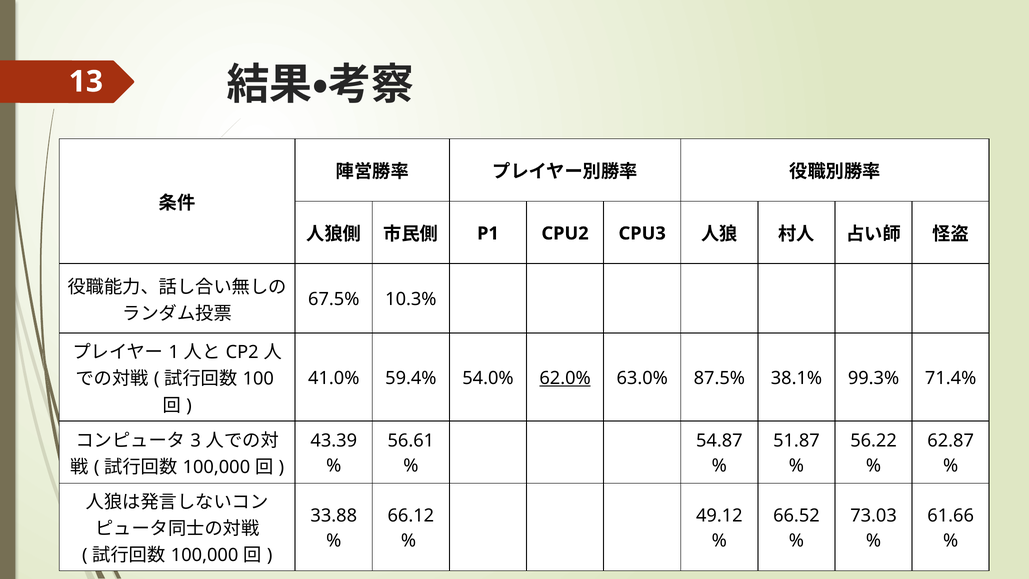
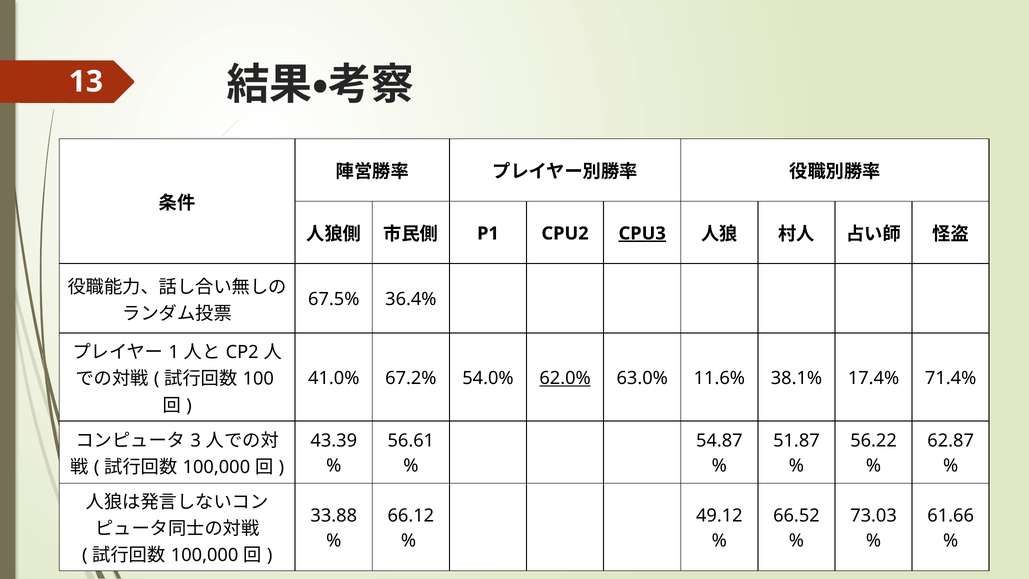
CPU3 underline: none -> present
10.3%: 10.3% -> 36.4%
59.4%: 59.4% -> 67.2%
87.5%: 87.5% -> 11.6%
99.3%: 99.3% -> 17.4%
